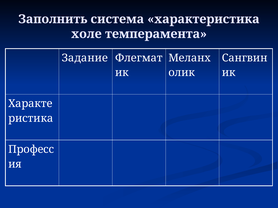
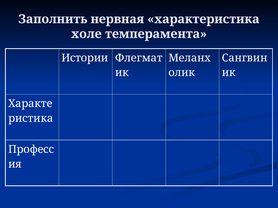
система: система -> нервная
Задание: Задание -> Истории
